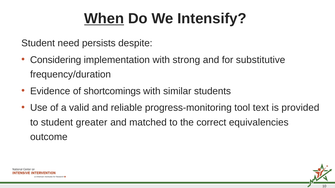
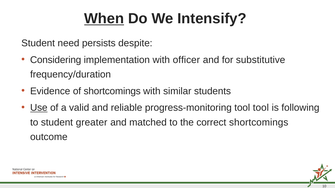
strong: strong -> officer
Use underline: none -> present
tool text: text -> tool
provided: provided -> following
correct equivalencies: equivalencies -> shortcomings
